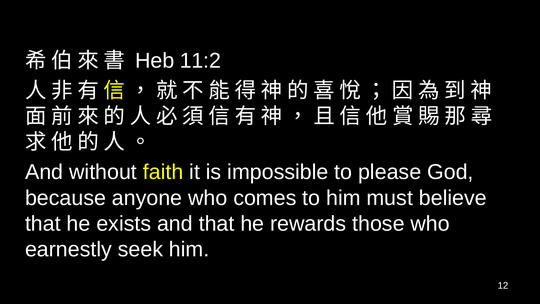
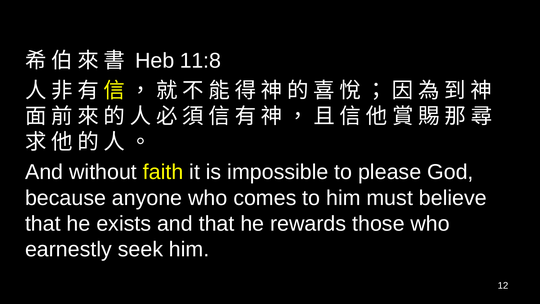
11:2: 11:2 -> 11:8
